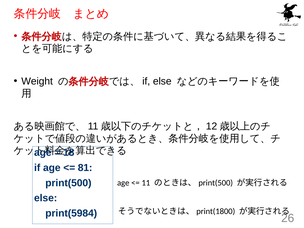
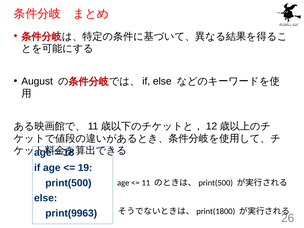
Weight: Weight -> August
81: 81 -> 19
print(5984: print(5984 -> print(9963
